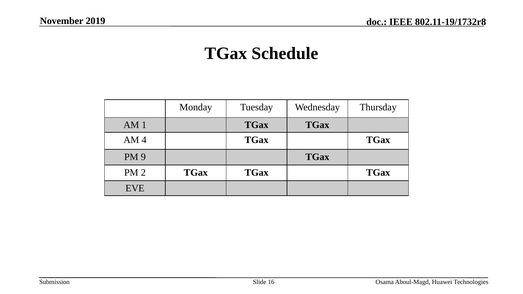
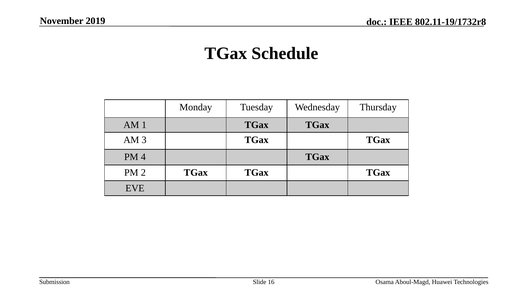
4: 4 -> 3
9: 9 -> 4
